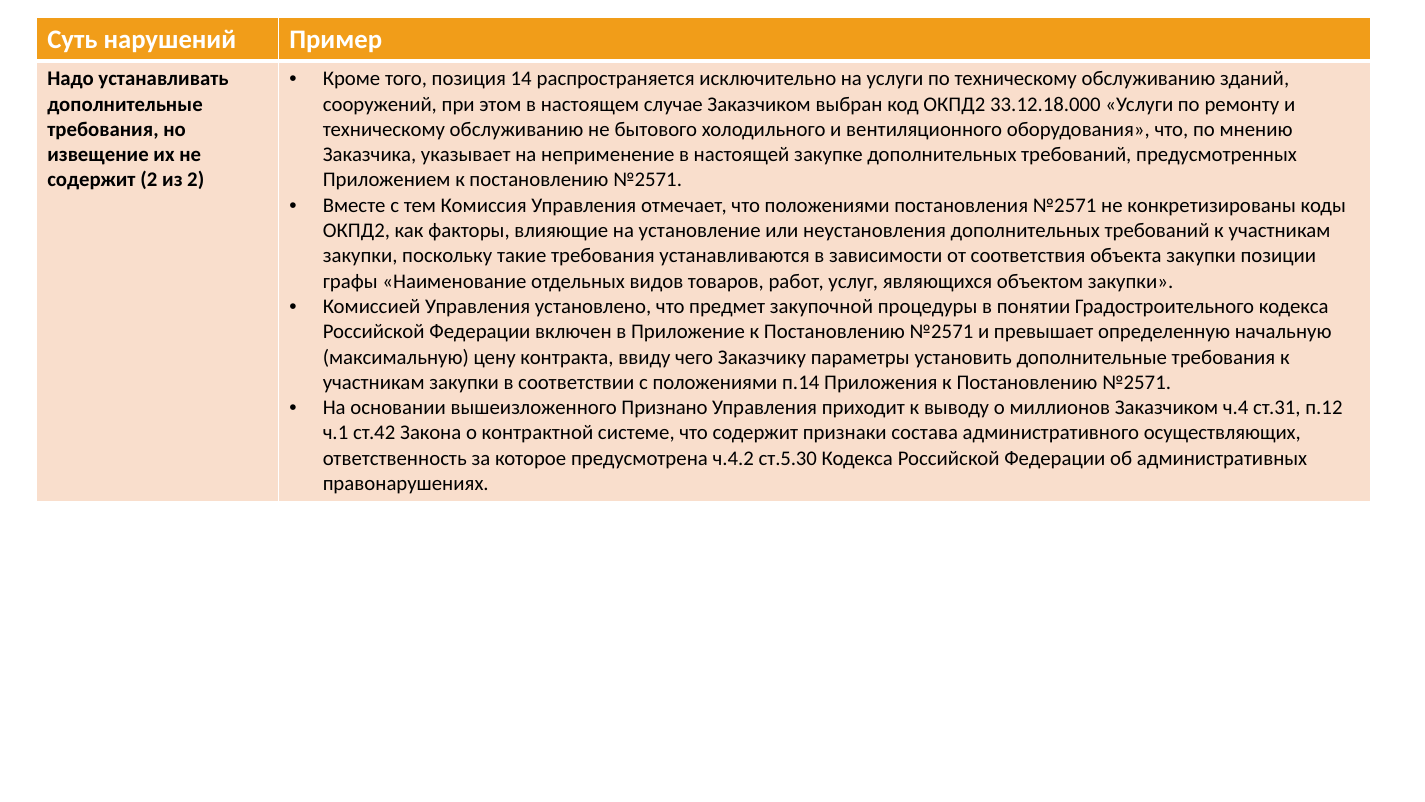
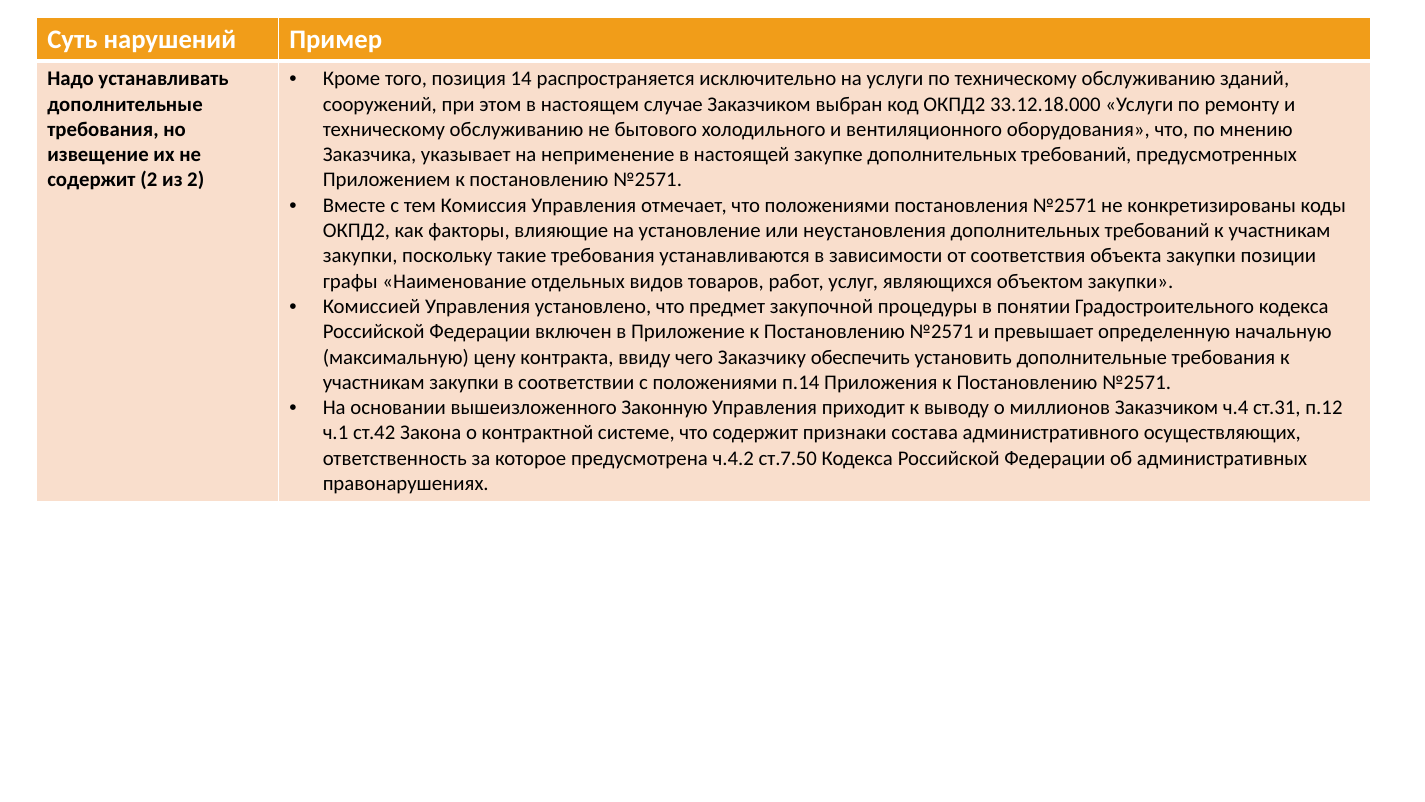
параметры: параметры -> обеспечить
Признано: Признано -> Законную
ст.5.30: ст.5.30 -> ст.7.50
